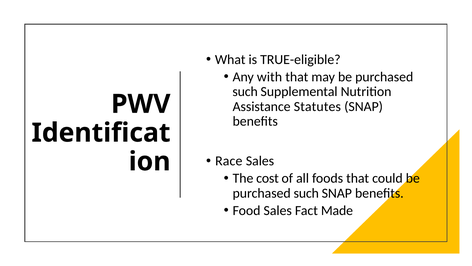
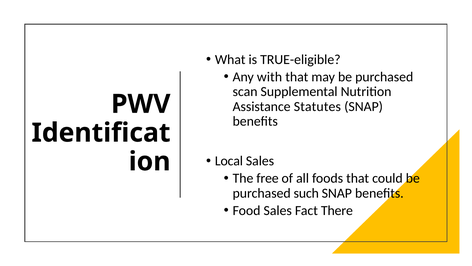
such at (245, 92): such -> scan
Race: Race -> Local
cost: cost -> free
Made: Made -> There
